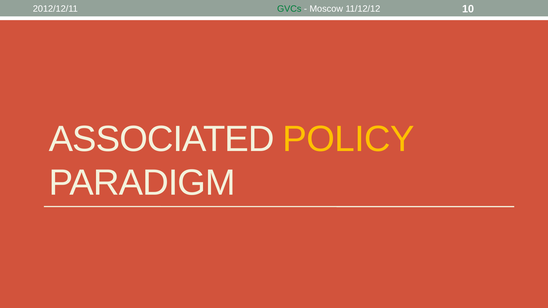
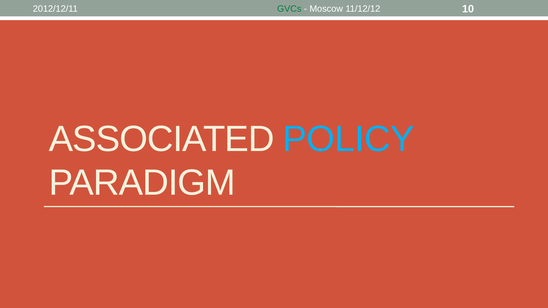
POLICY colour: yellow -> light blue
